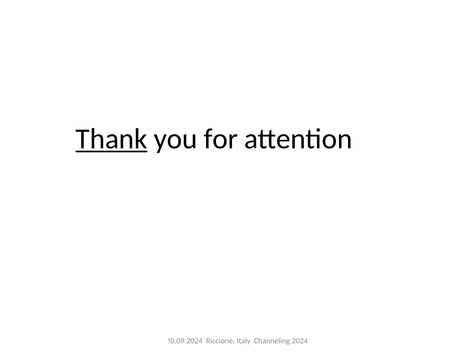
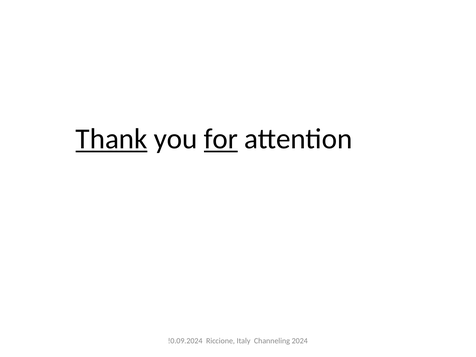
for underline: none -> present
